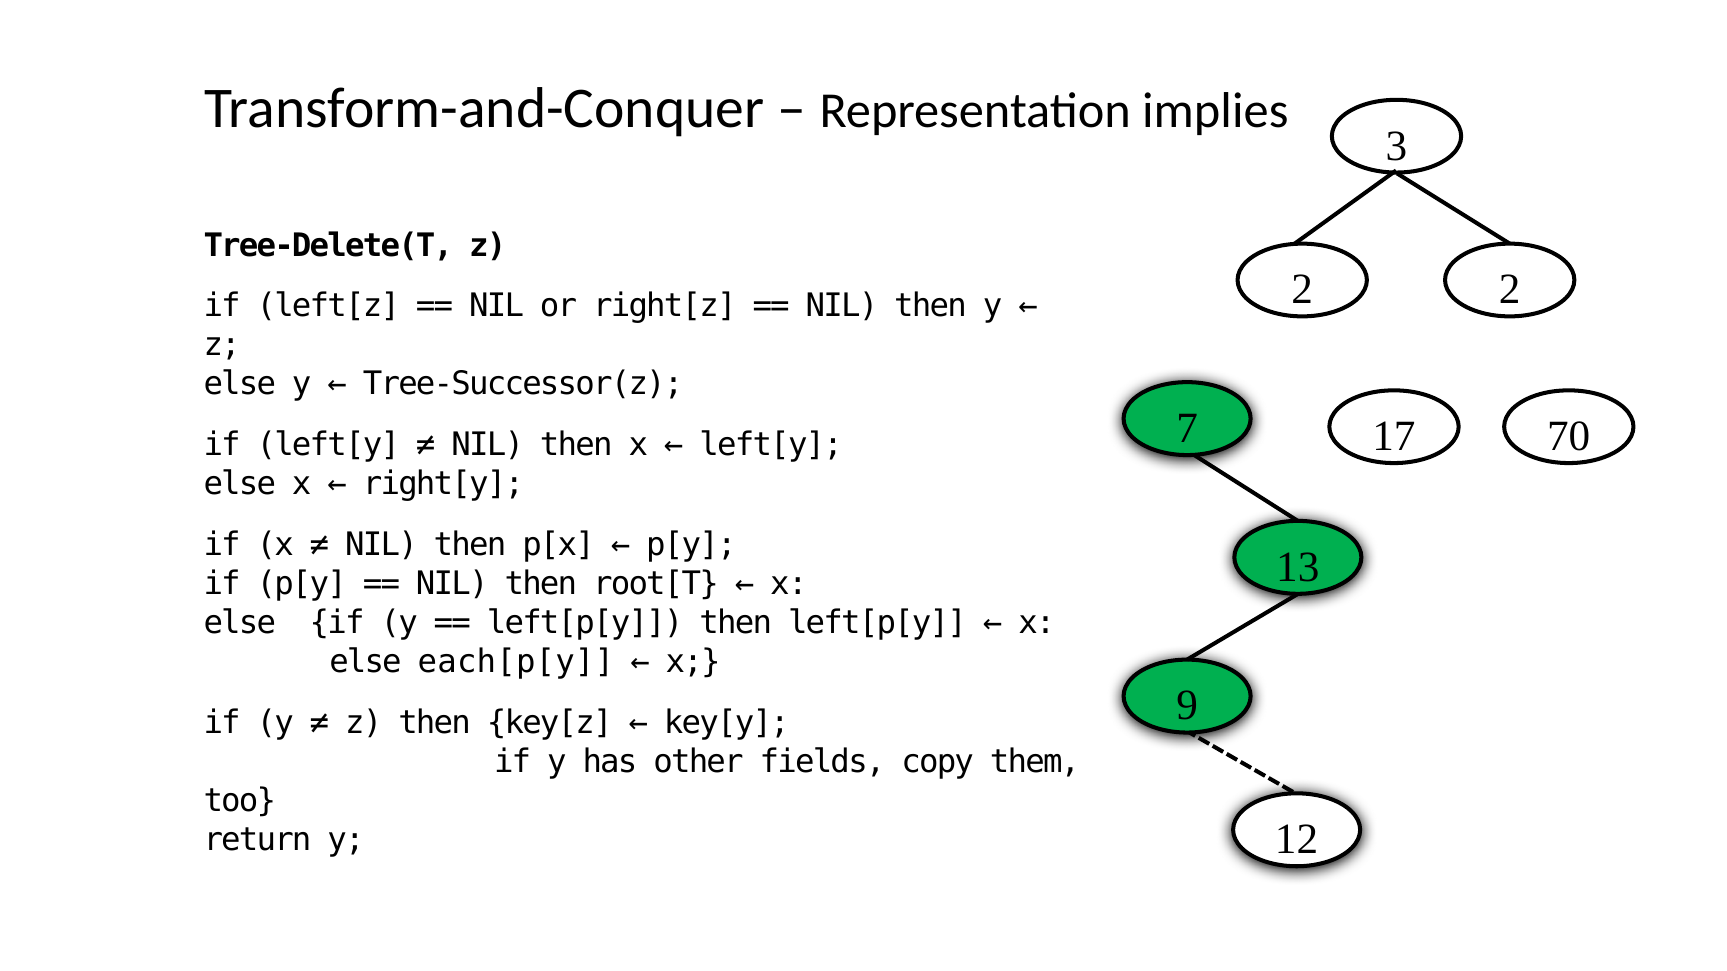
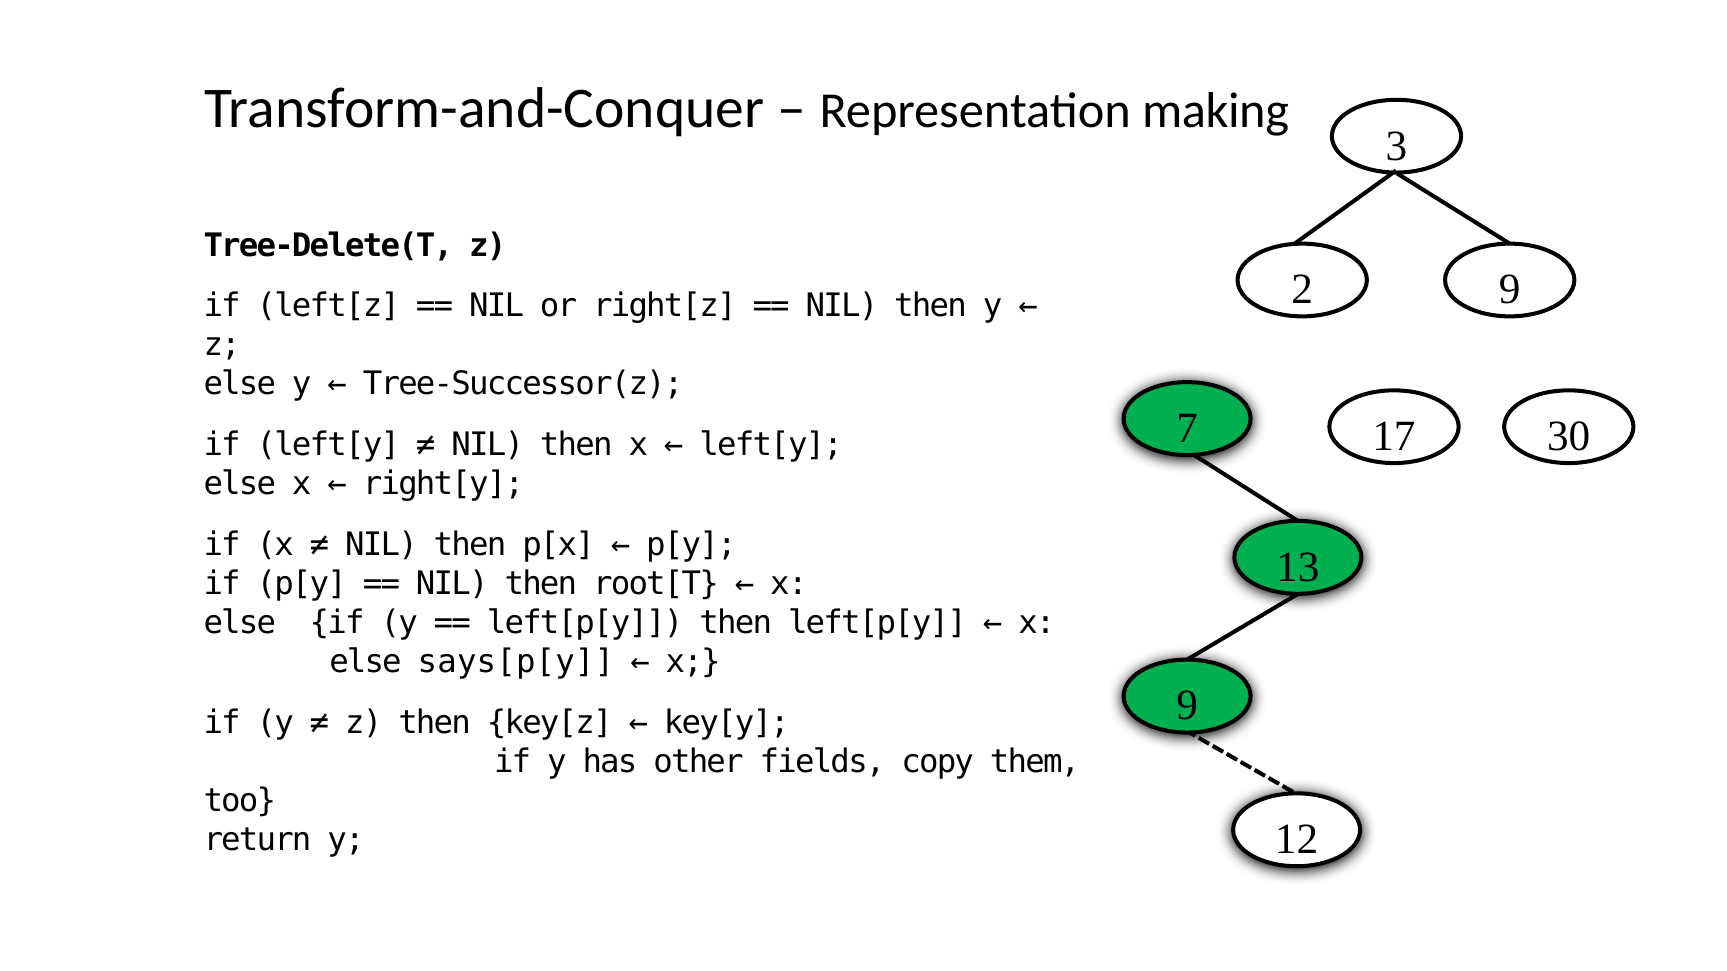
implies: implies -> making
2 2: 2 -> 9
70: 70 -> 30
each[p[y: each[p[y -> says[p[y
